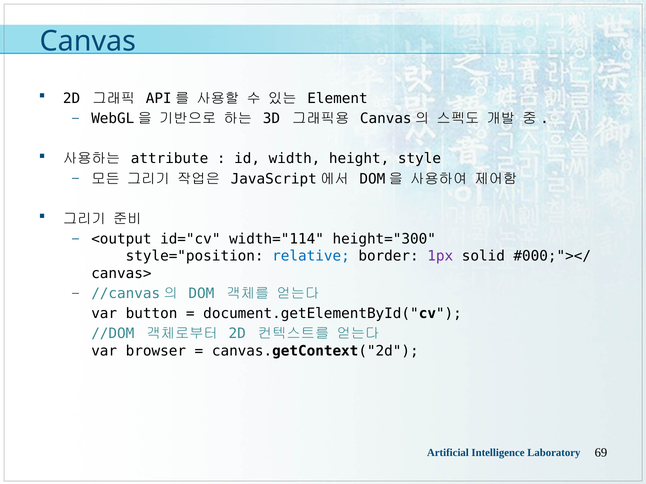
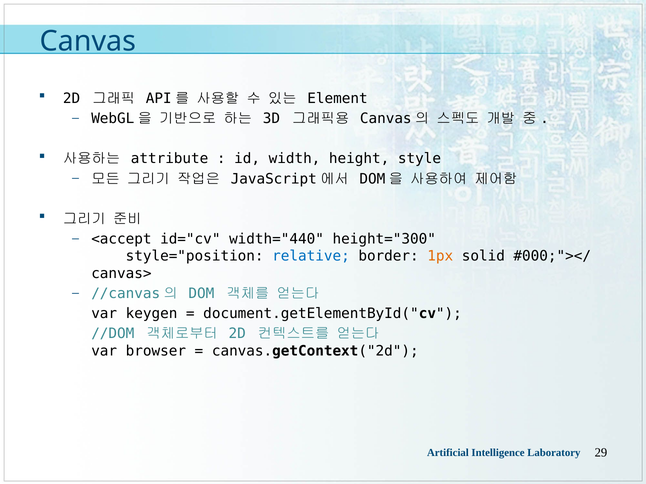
<output: <output -> <accept
width="114: width="114 -> width="440
1px colour: purple -> orange
button: button -> keygen
69: 69 -> 29
